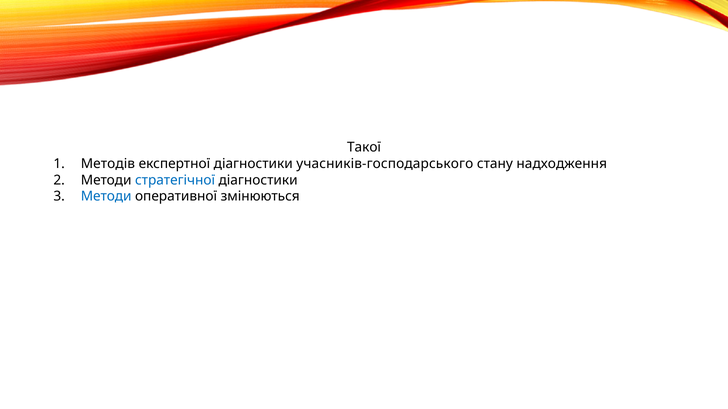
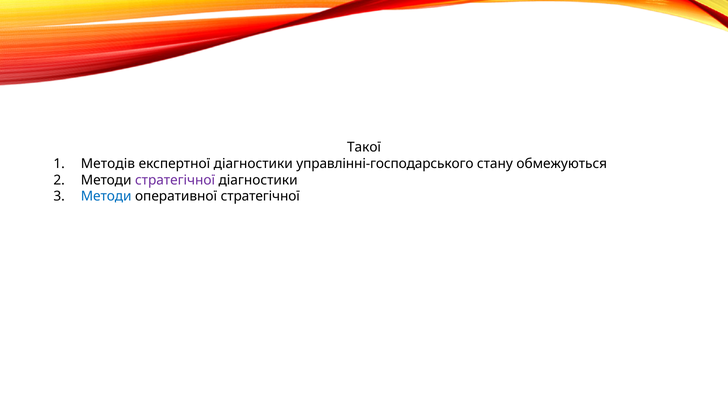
учасників-господарського: учасників-господарського -> управлінні-господарського
надходження: надходження -> обмежуються
стратегічної at (175, 180) colour: blue -> purple
оперативної змінюються: змінюються -> стратегічної
